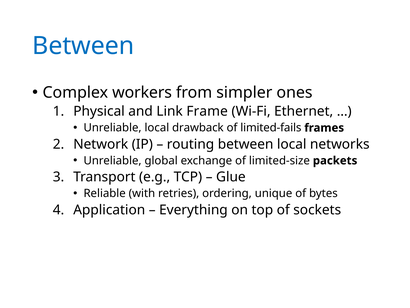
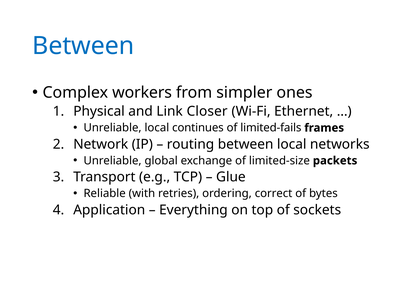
Frame: Frame -> Closer
drawback: drawback -> continues
unique: unique -> correct
